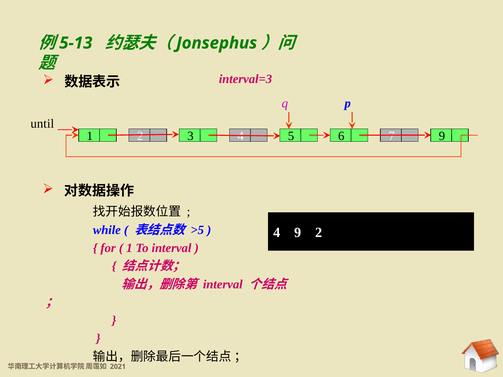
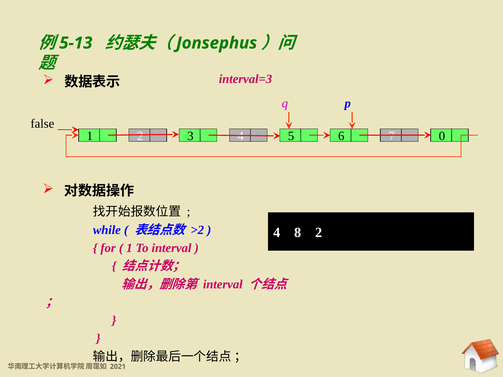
until: until -> false
7 9: 9 -> 0
>5: >5 -> >2
4 9: 9 -> 8
